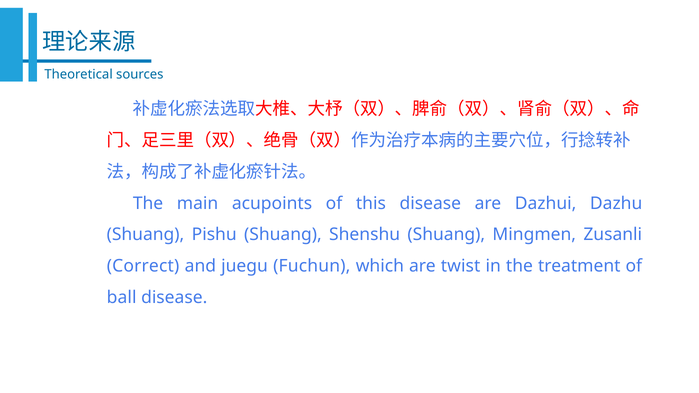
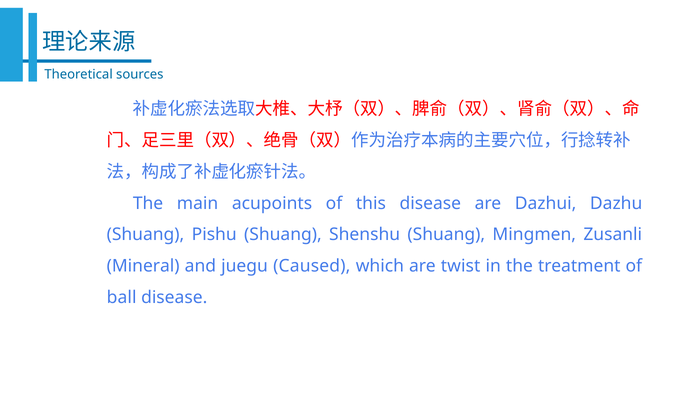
Correct: Correct -> Mineral
Fuchun: Fuchun -> Caused
